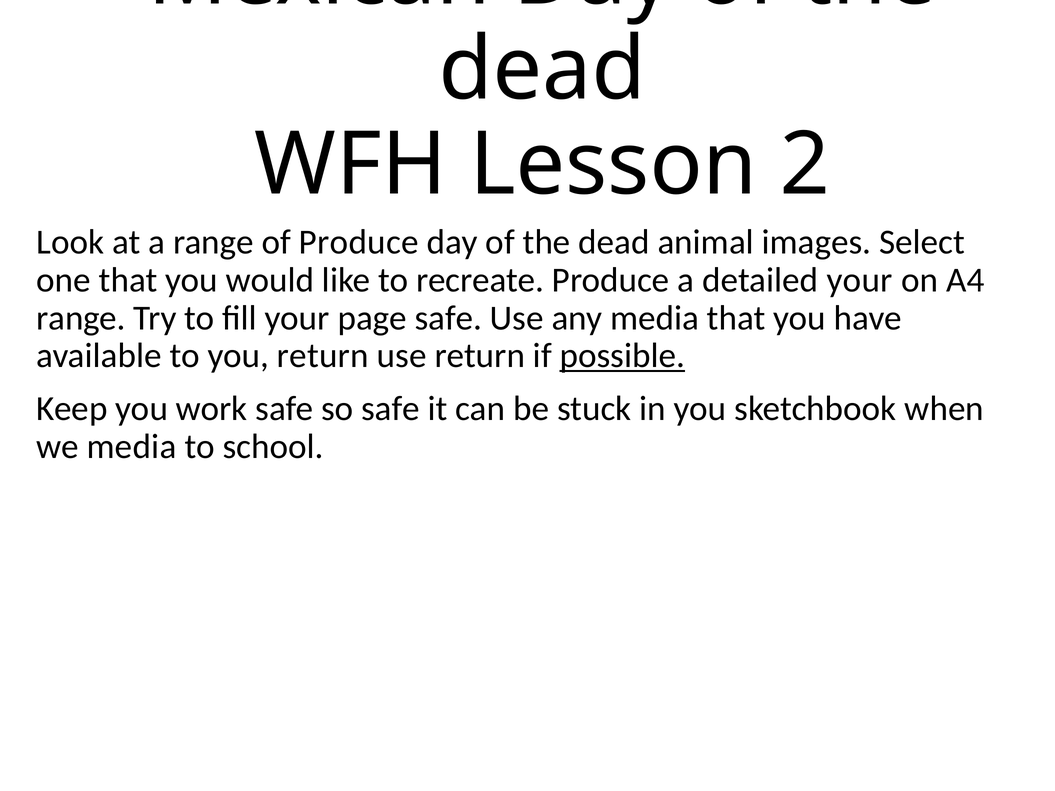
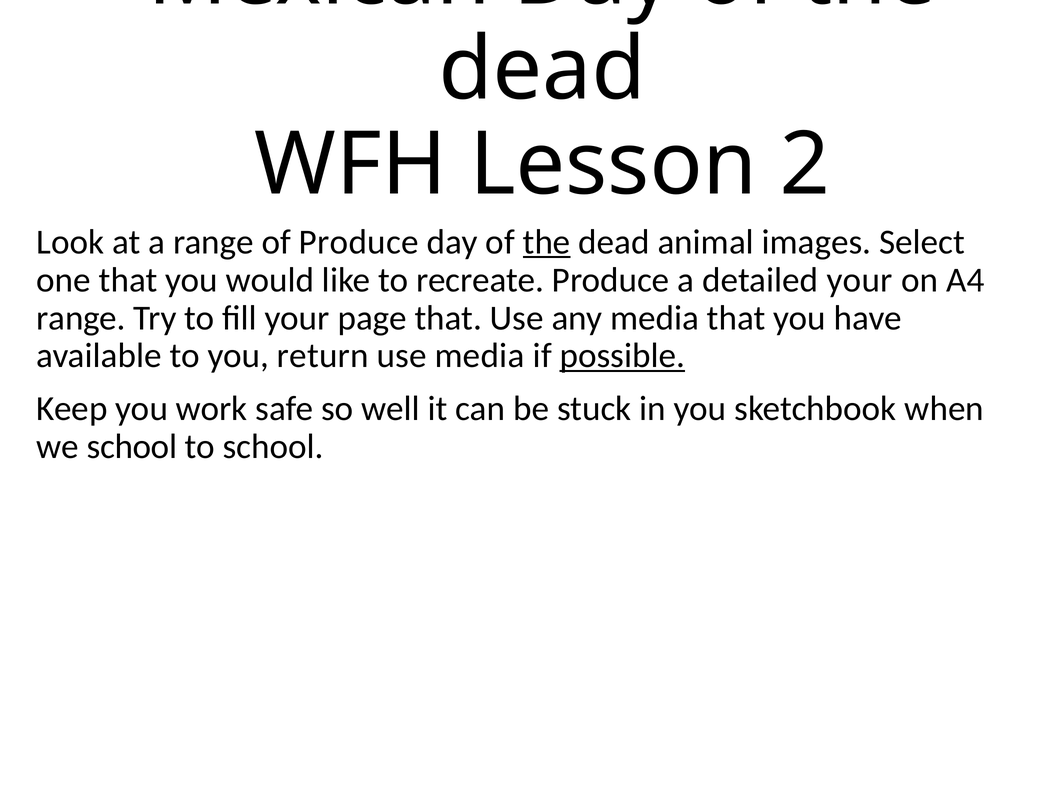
the at (547, 242) underline: none -> present
page safe: safe -> that
use return: return -> media
so safe: safe -> well
we media: media -> school
